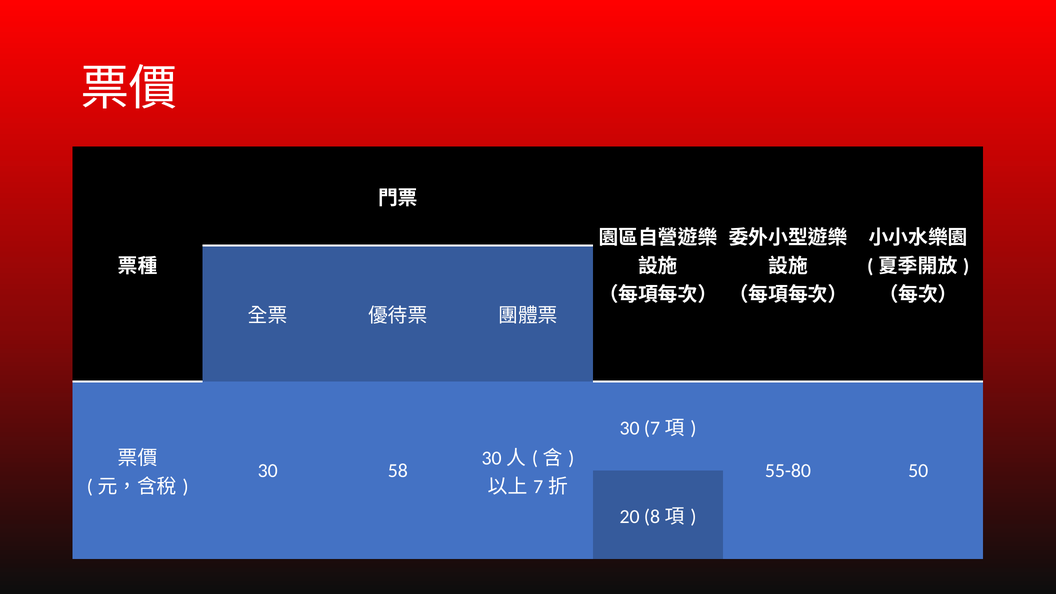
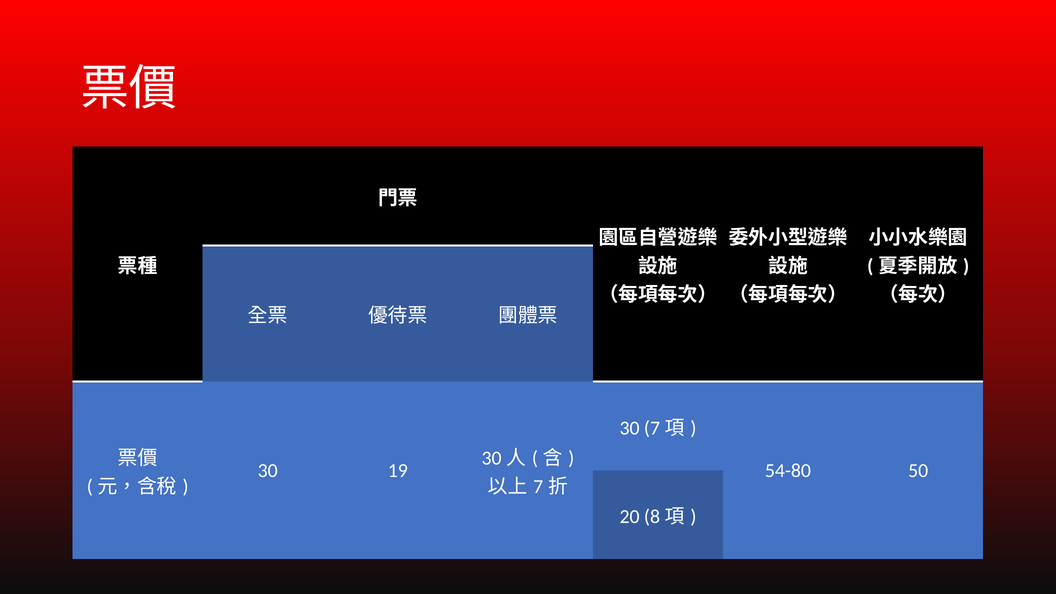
58: 58 -> 19
55-80: 55-80 -> 54-80
